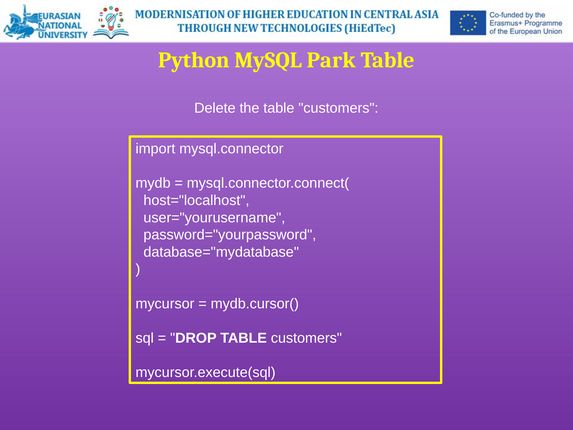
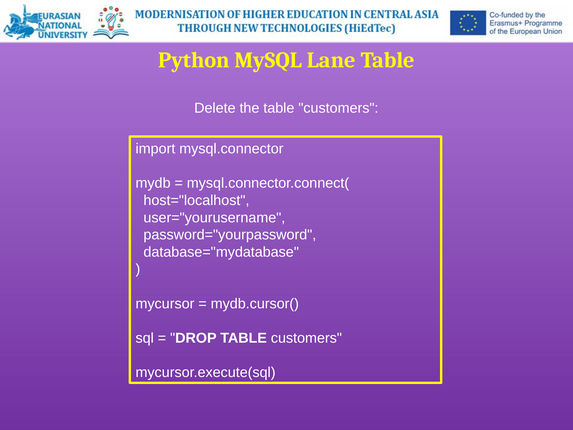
Park: Park -> Lane
